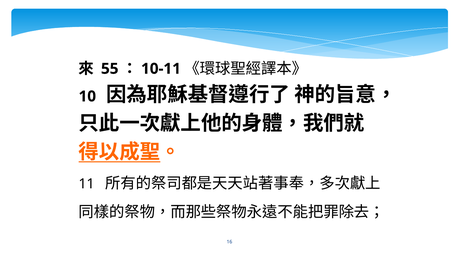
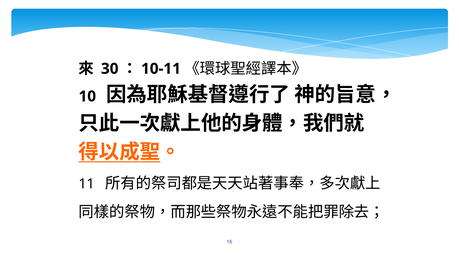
55: 55 -> 30
